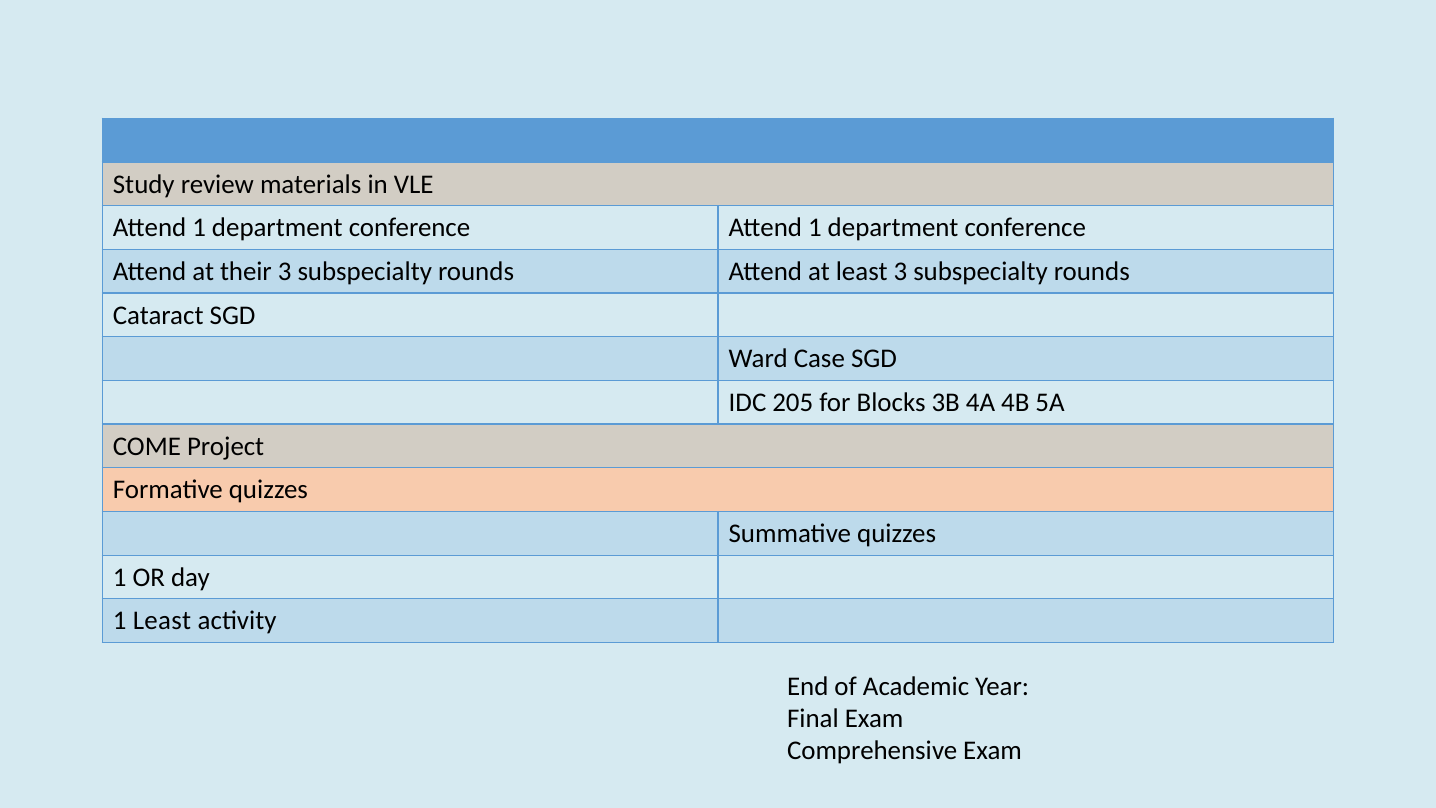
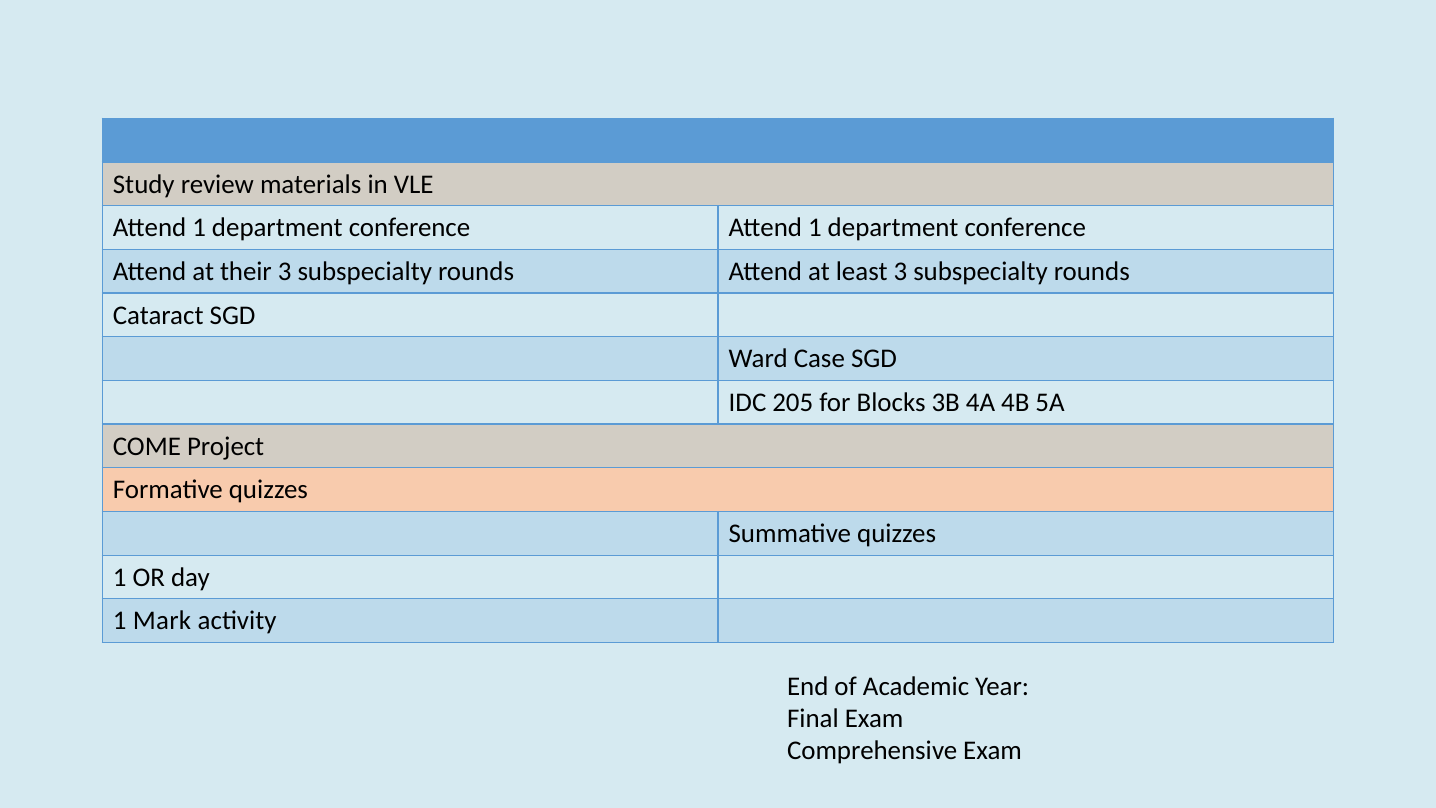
1 Least: Least -> Mark
